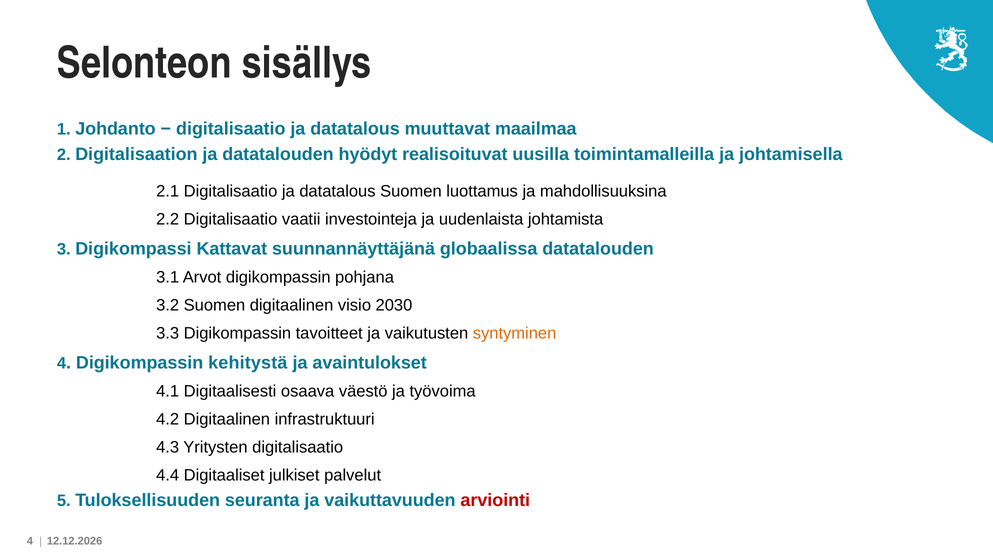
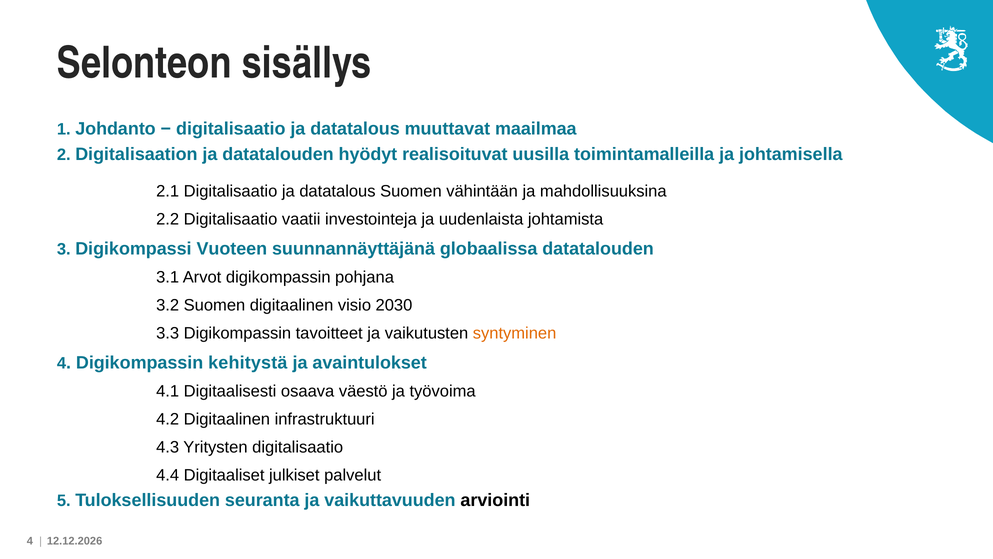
luottamus: luottamus -> vähintään
Kattavat: Kattavat -> Vuoteen
arviointi colour: red -> black
